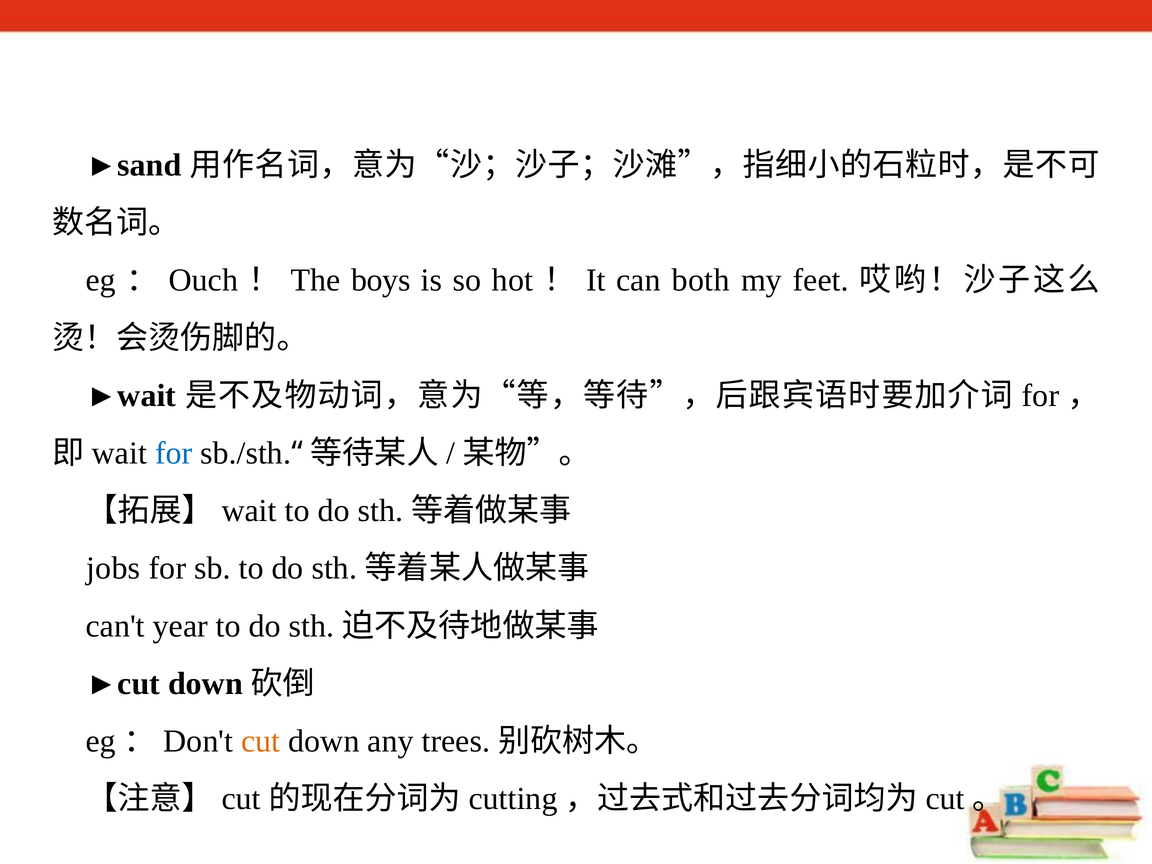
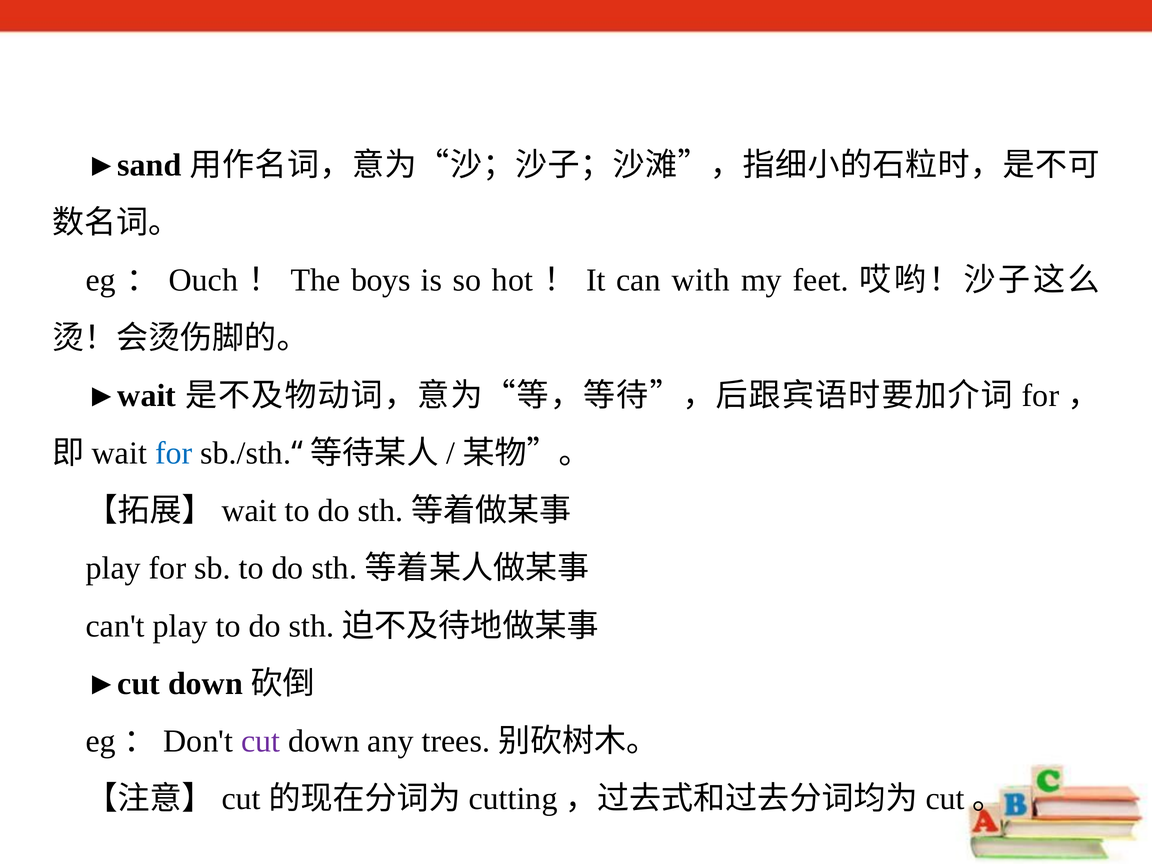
both: both -> with
jobs at (113, 568): jobs -> play
can't year: year -> play
cut colour: orange -> purple
